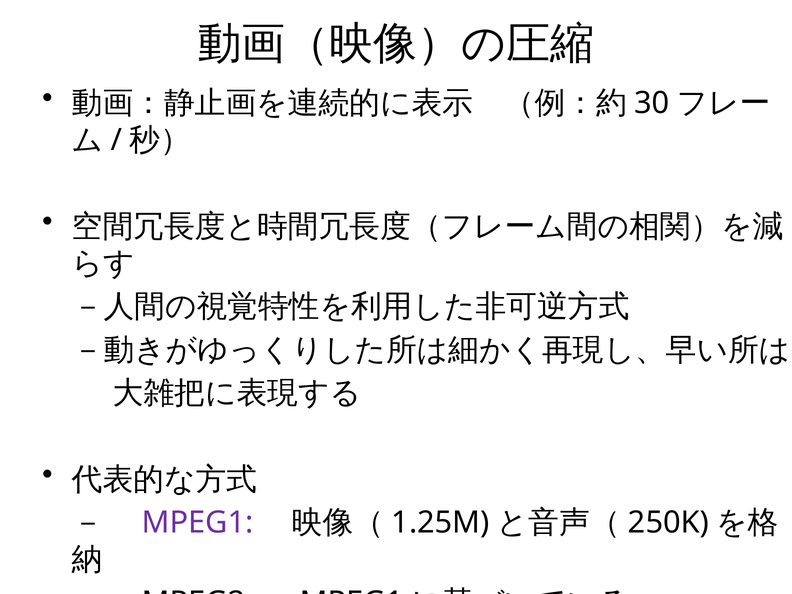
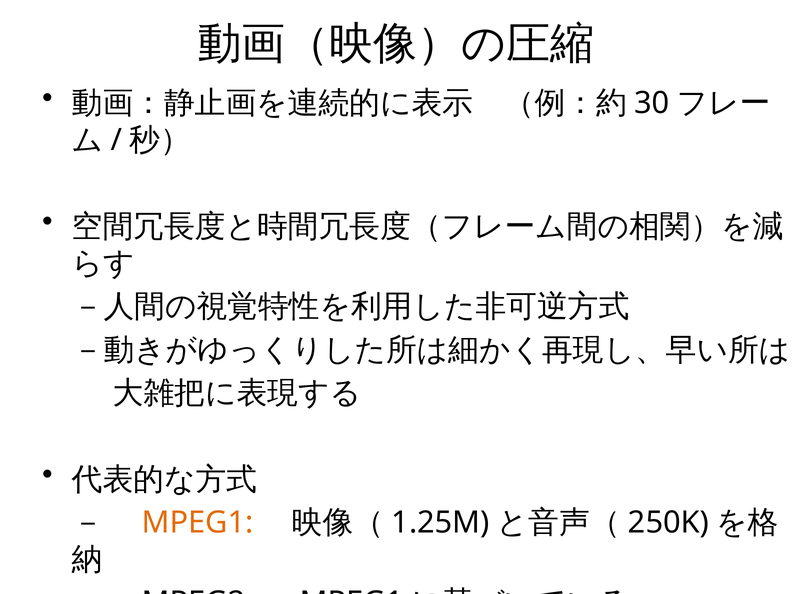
MPEG1 at (198, 523) colour: purple -> orange
